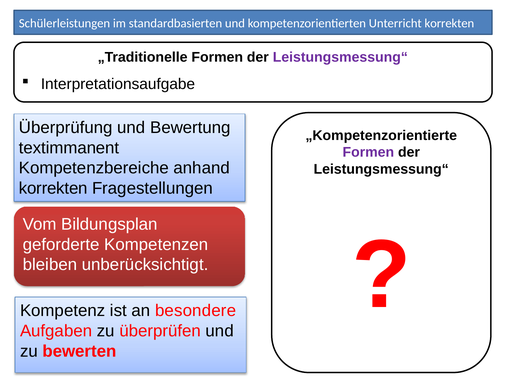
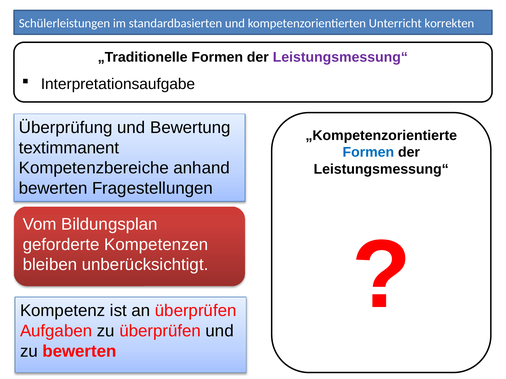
Formen at (368, 152) colour: purple -> blue
korrekten at (53, 189): korrekten -> bewerten
an besondere: besondere -> überprüfen
